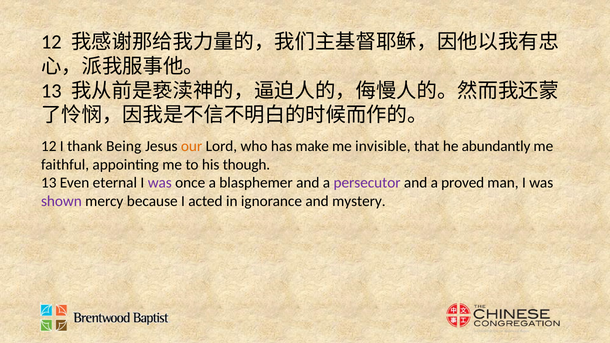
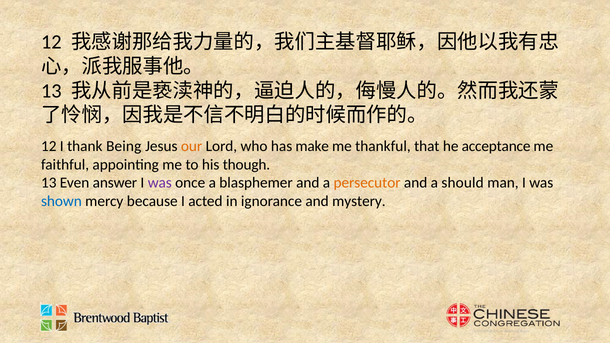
invisible: invisible -> thankful
abundantly: abundantly -> acceptance
eternal: eternal -> answer
persecutor colour: purple -> orange
proved: proved -> should
shown colour: purple -> blue
